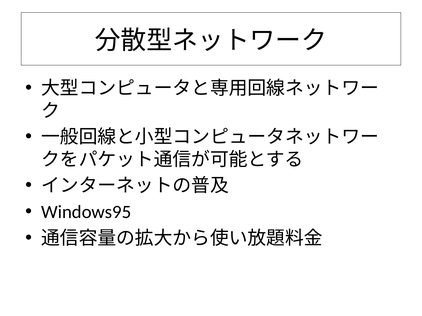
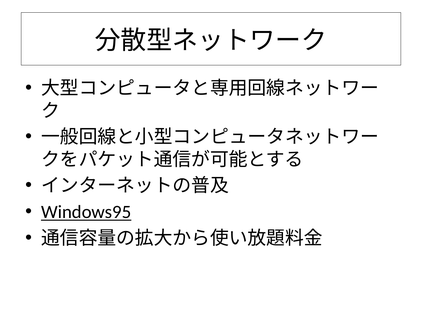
Windows95 underline: none -> present
